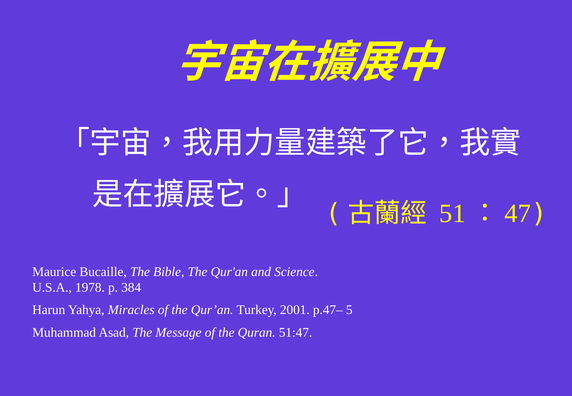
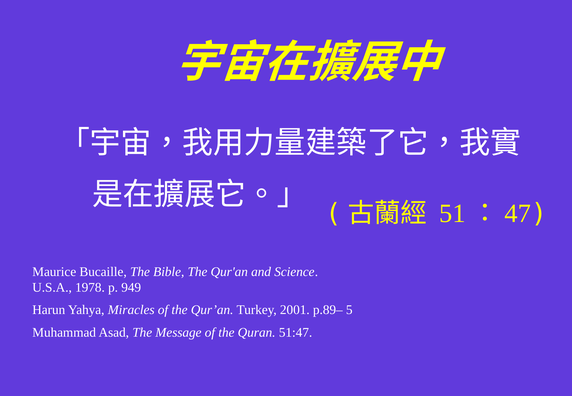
384: 384 -> 949
p.47–: p.47– -> p.89–
